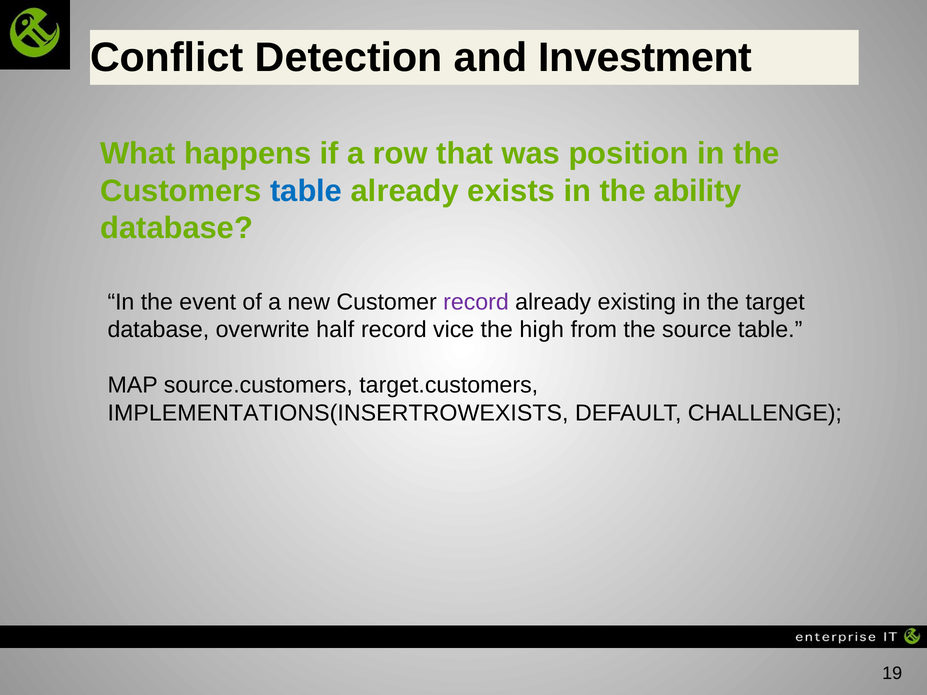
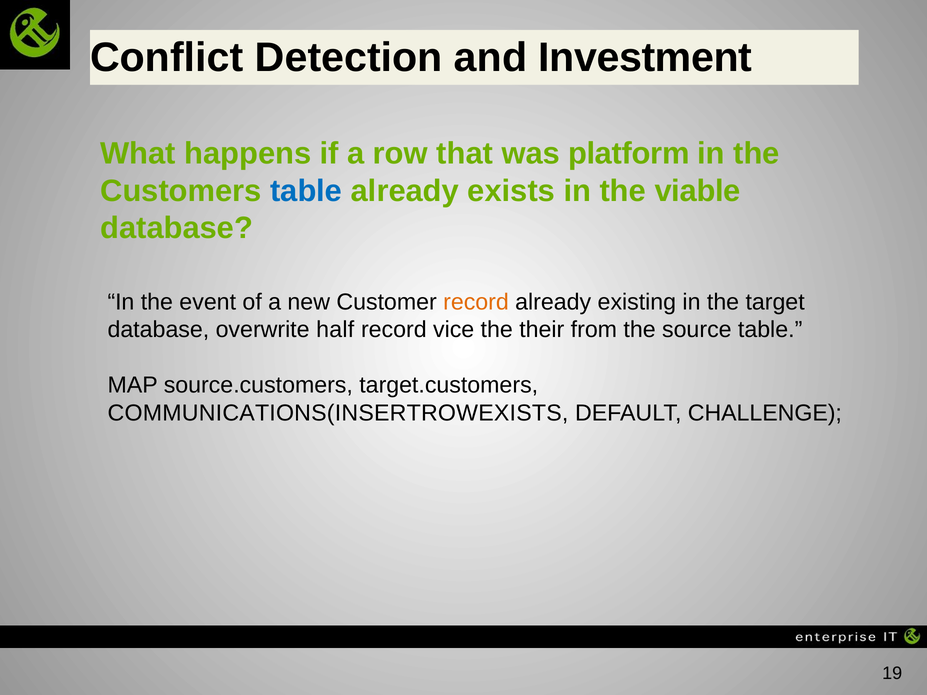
position: position -> platform
ability: ability -> viable
record at (476, 302) colour: purple -> orange
high: high -> their
IMPLEMENTATIONS(INSERTROWEXISTS: IMPLEMENTATIONS(INSERTROWEXISTS -> COMMUNICATIONS(INSERTROWEXISTS
